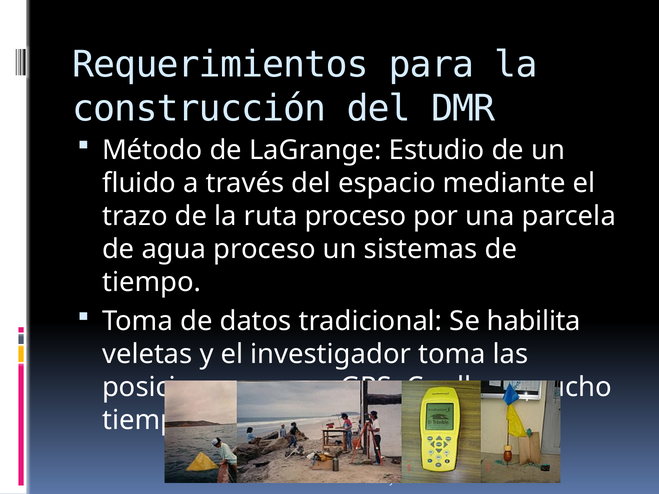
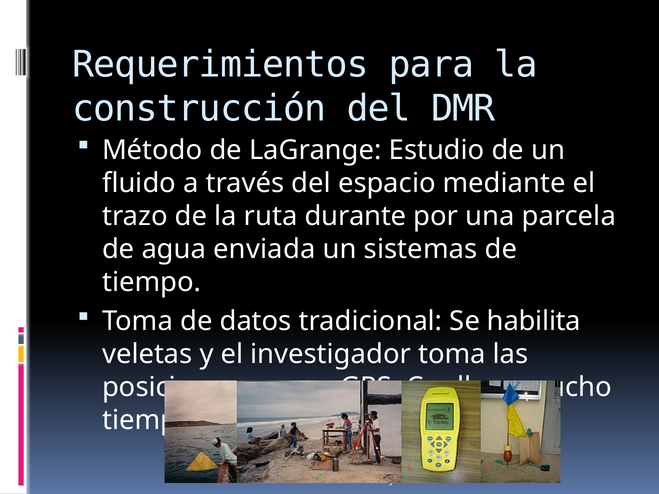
ruta proceso: proceso -> durante
agua proceso: proceso -> enviada
